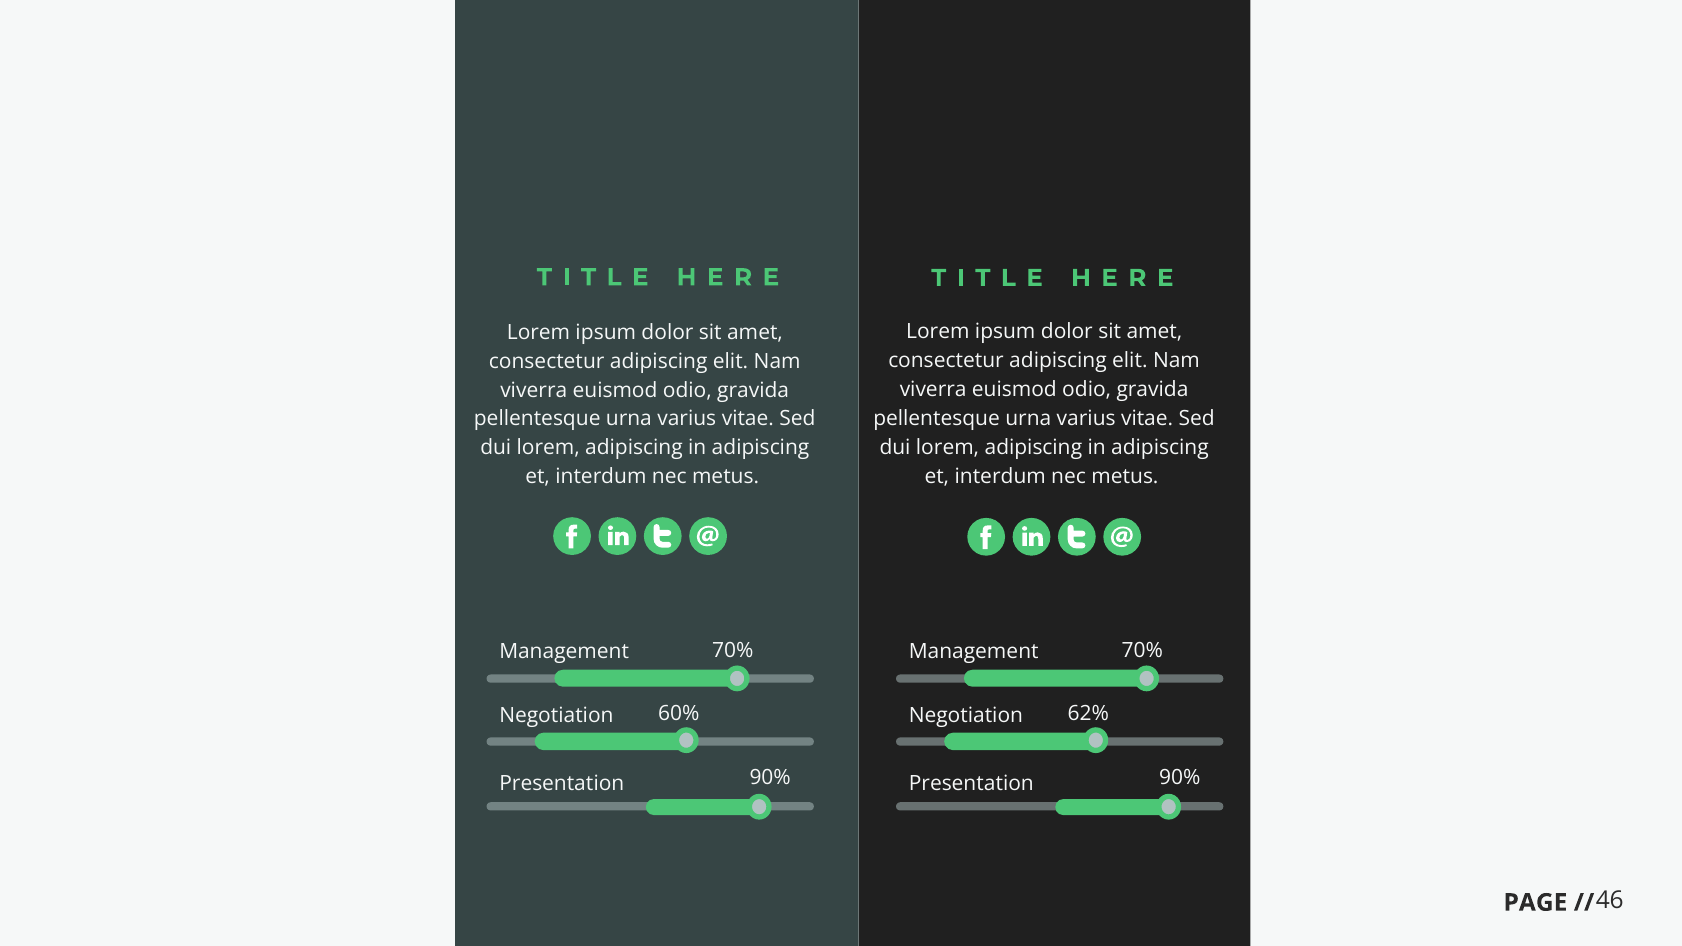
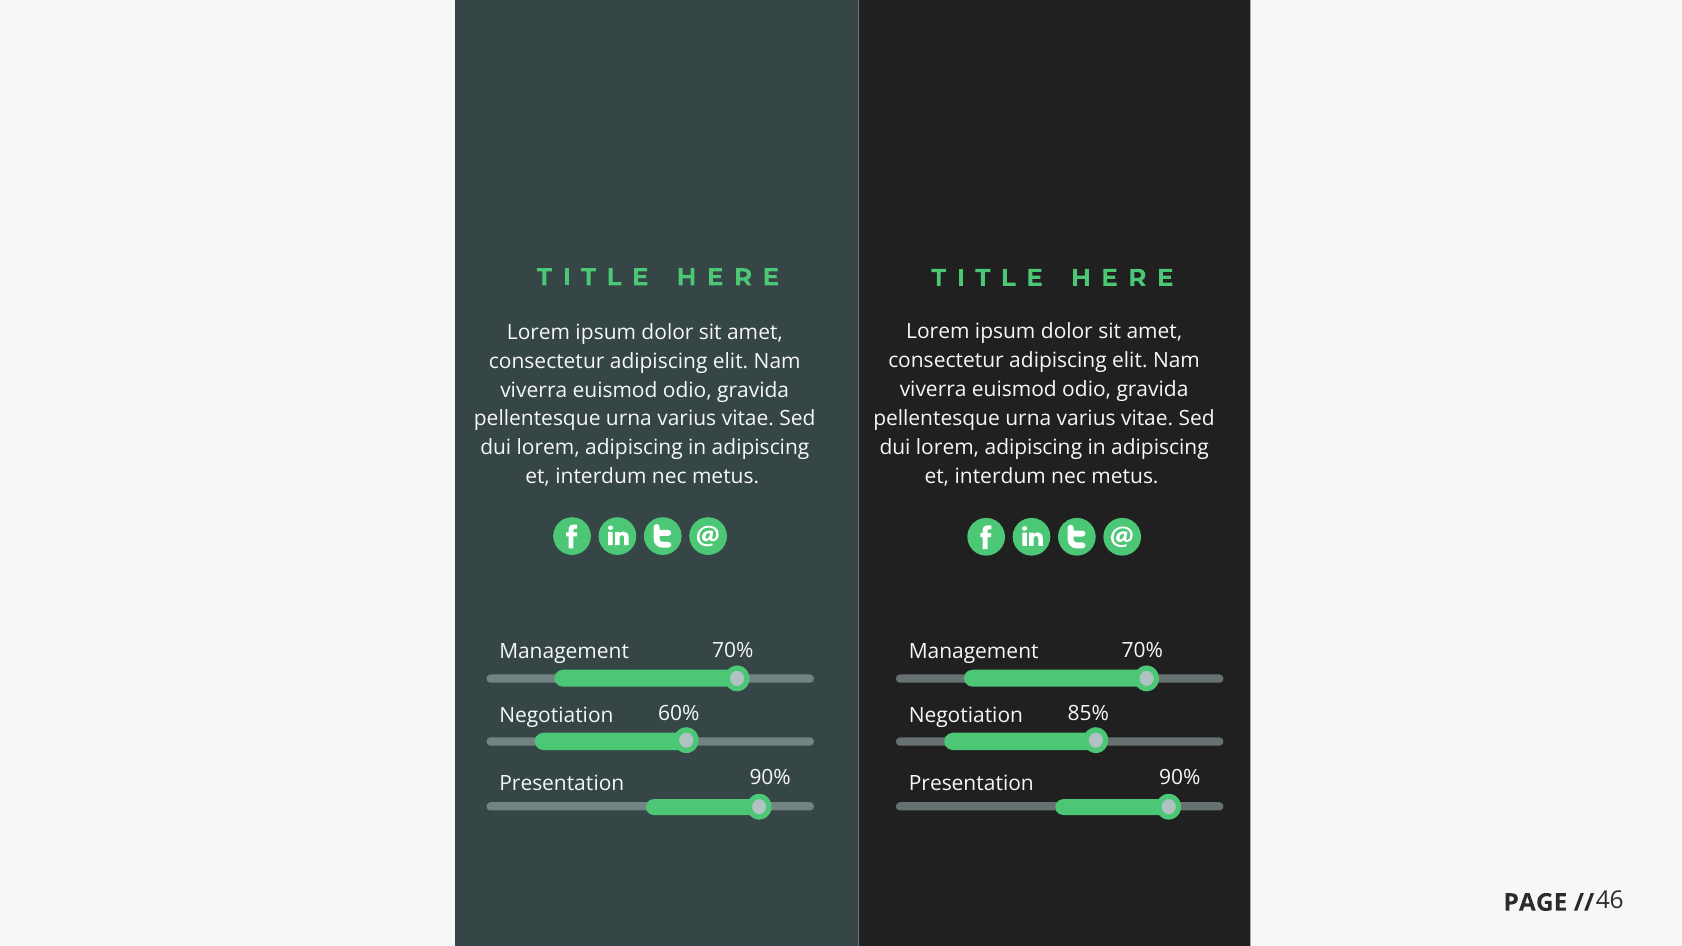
62%: 62% -> 85%
